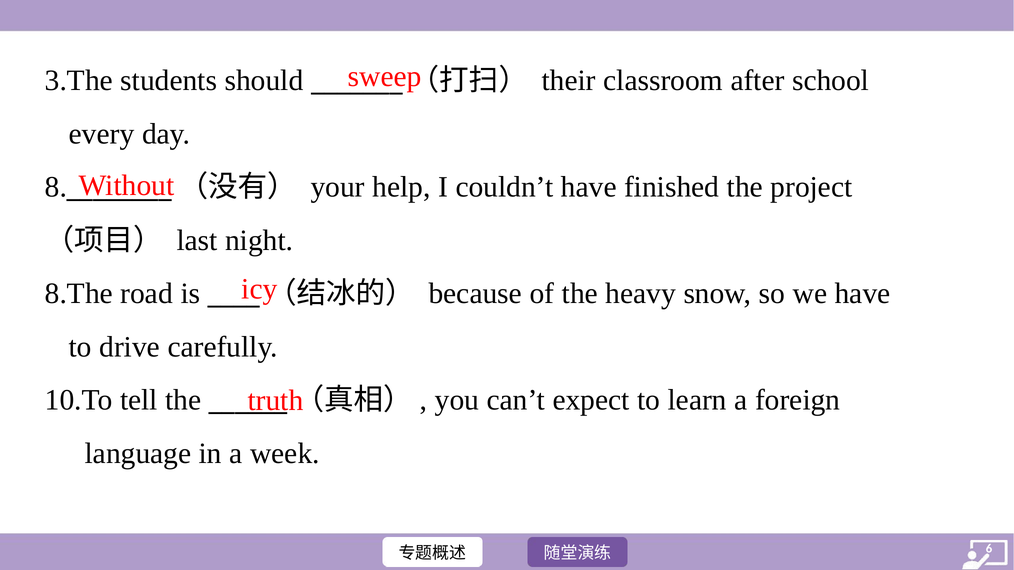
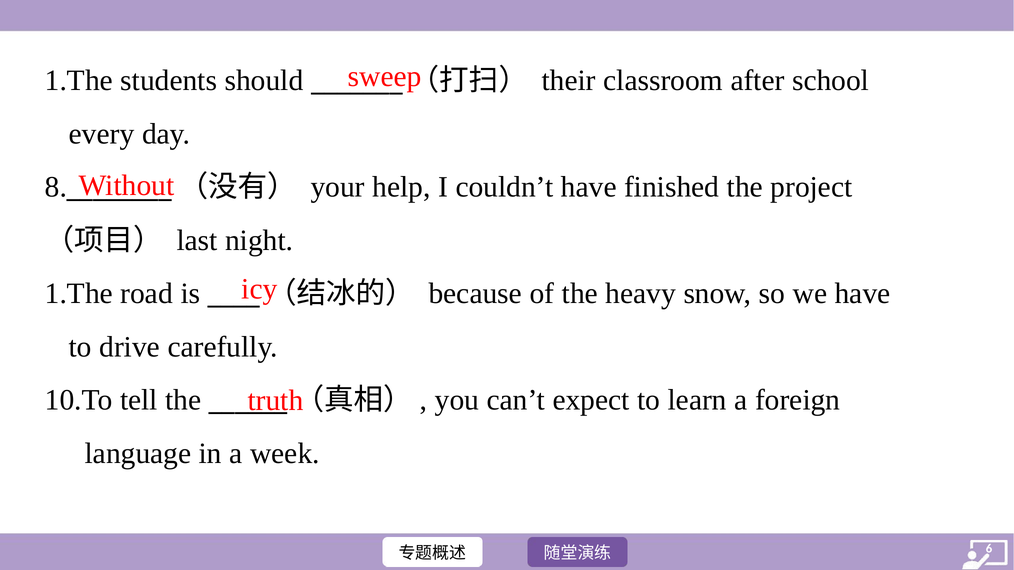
3.The at (79, 81): 3.The -> 1.The
8.The at (79, 294): 8.The -> 1.The
